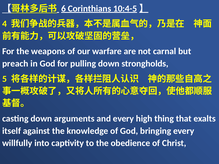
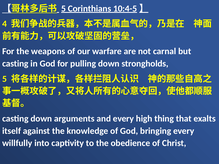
6 at (63, 9): 6 -> 5
preach at (15, 64): preach -> casting
